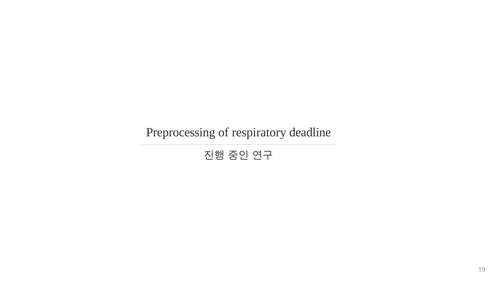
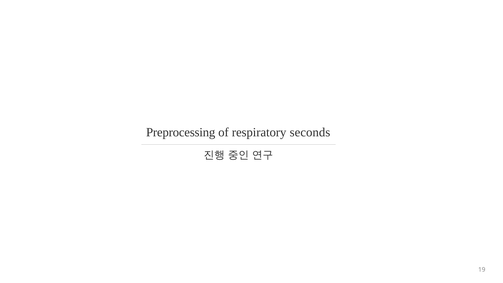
deadline: deadline -> seconds
